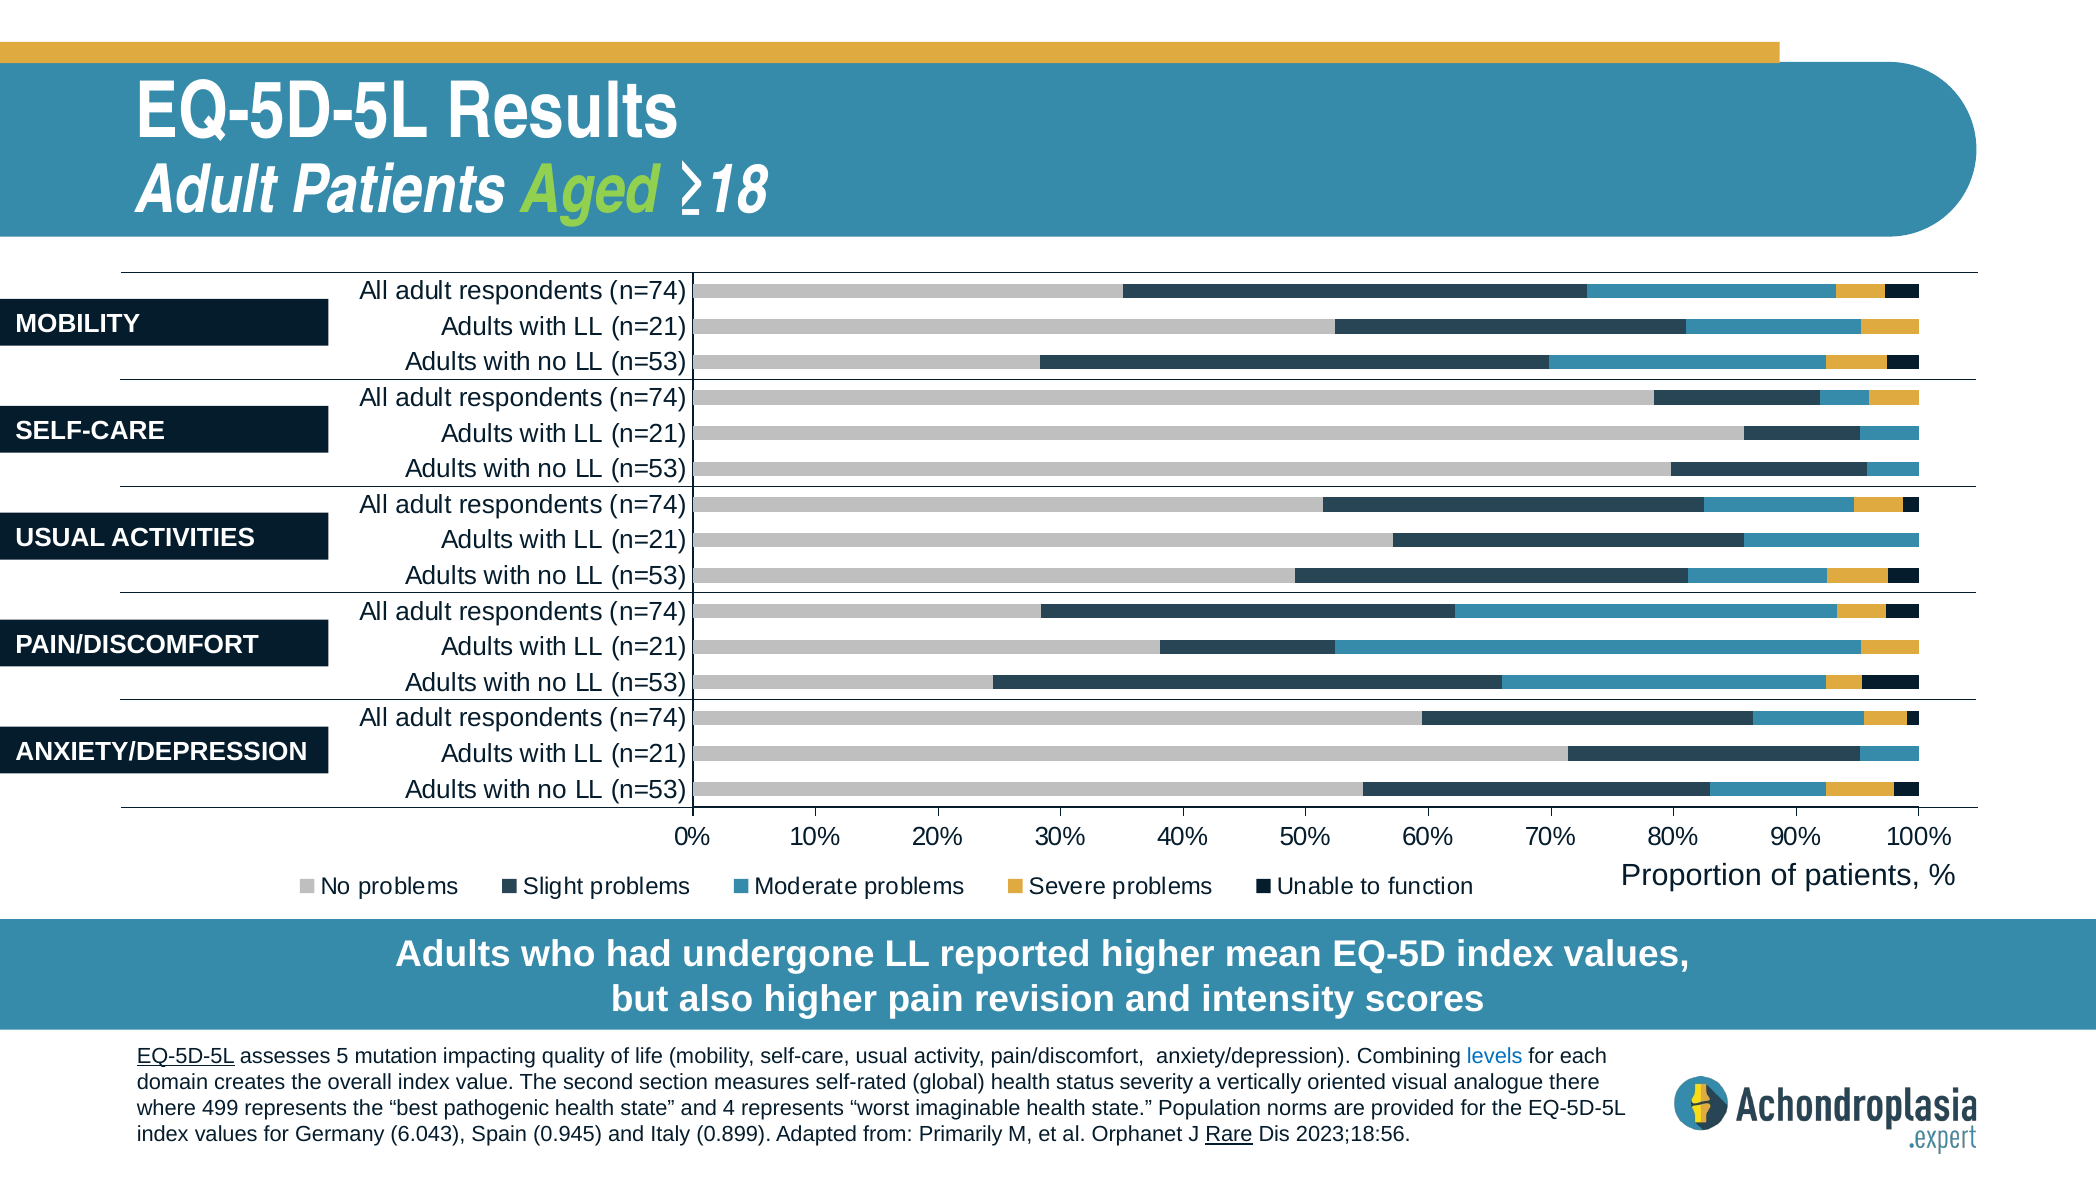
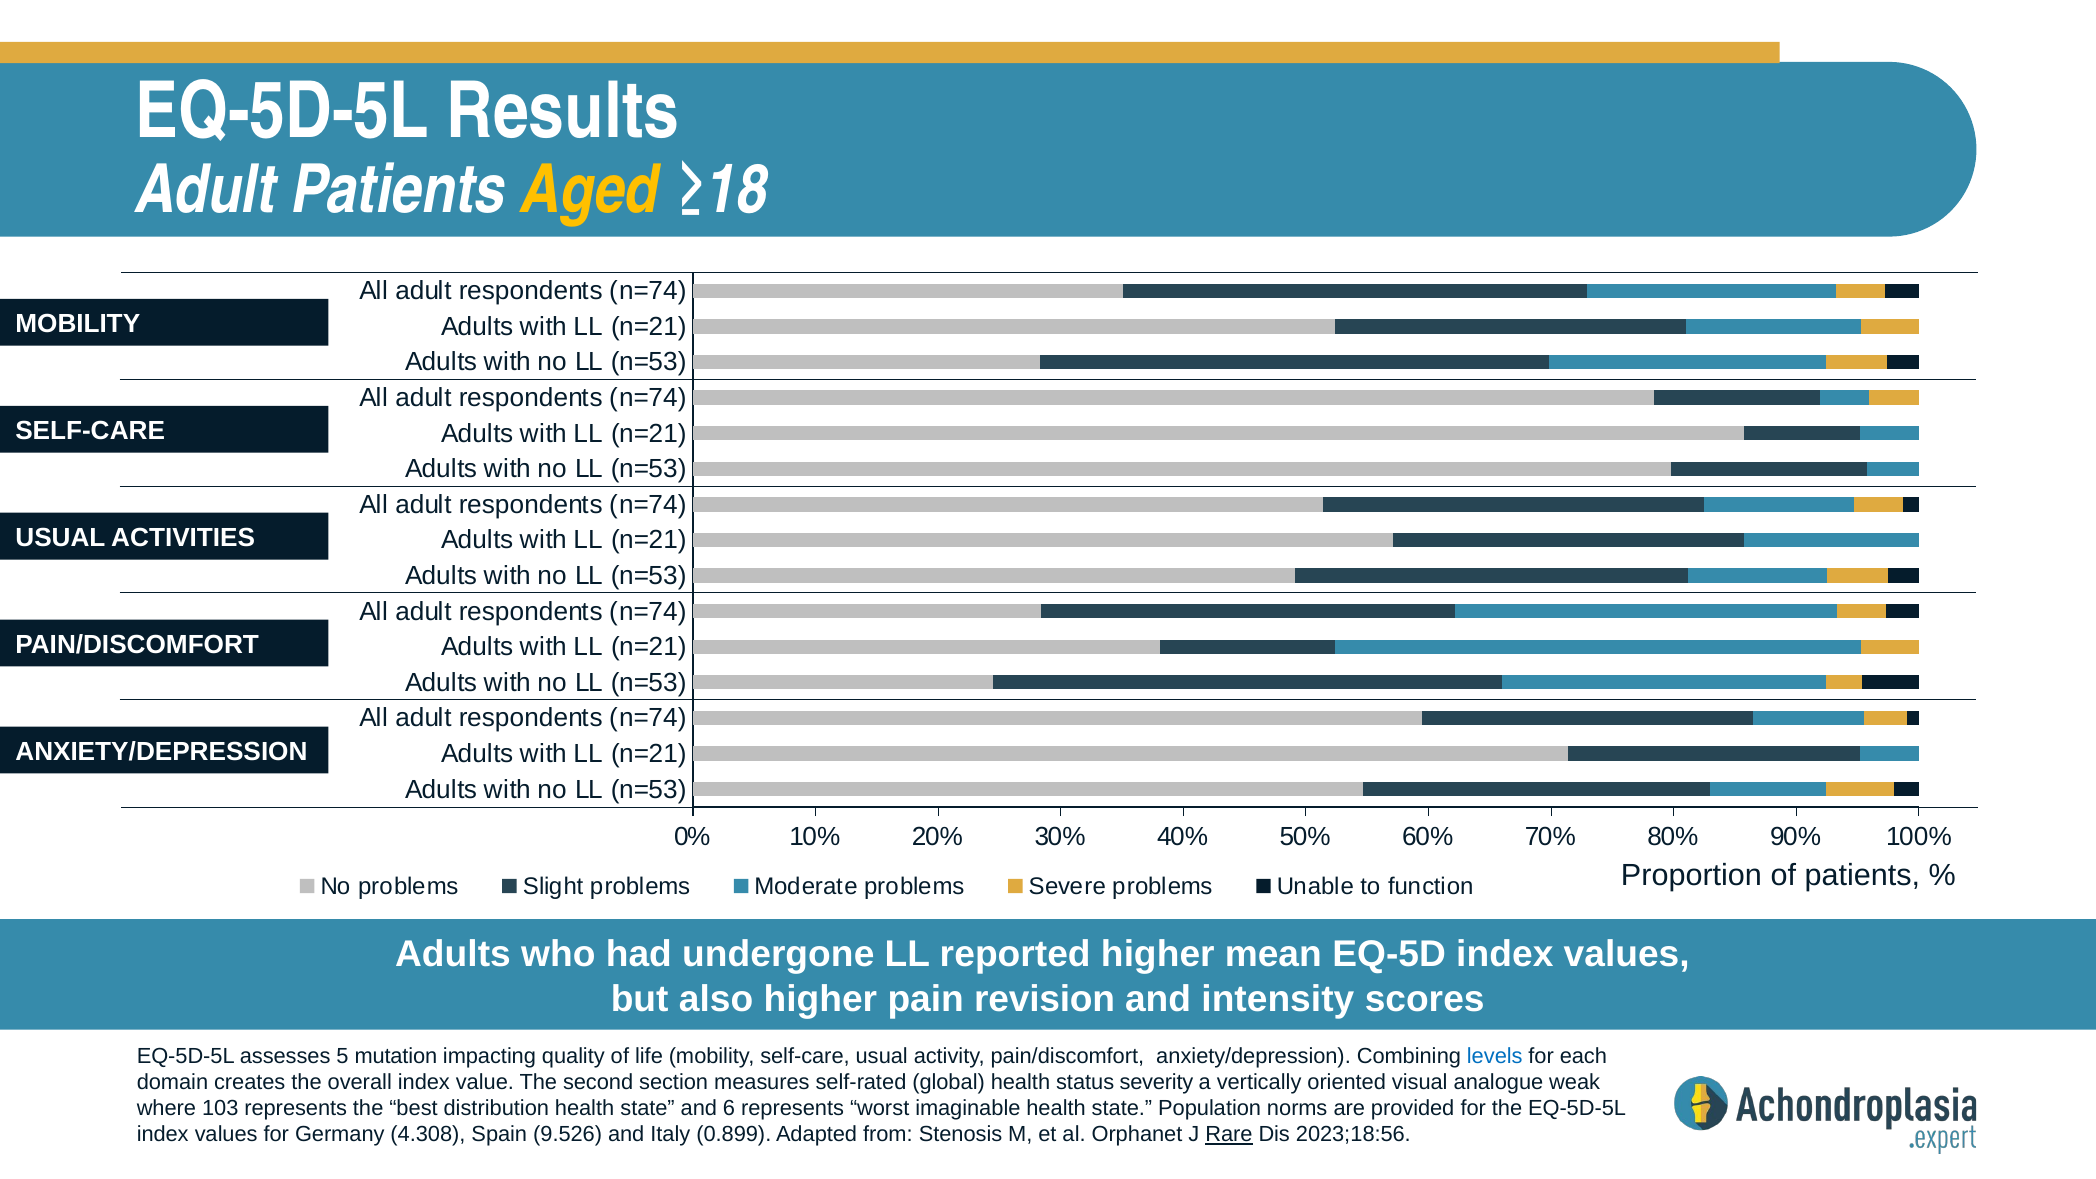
Aged colour: light green -> yellow
EQ-5D-5L at (186, 1056) underline: present -> none
there: there -> weak
499: 499 -> 103
pathogenic: pathogenic -> distribution
4: 4 -> 6
6.043: 6.043 -> 4.308
0.945: 0.945 -> 9.526
Primarily: Primarily -> Stenosis
